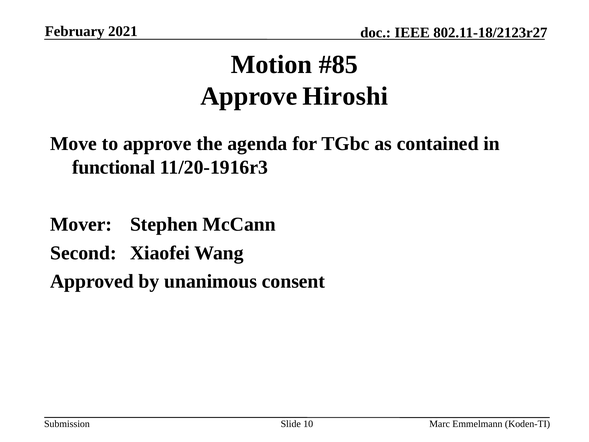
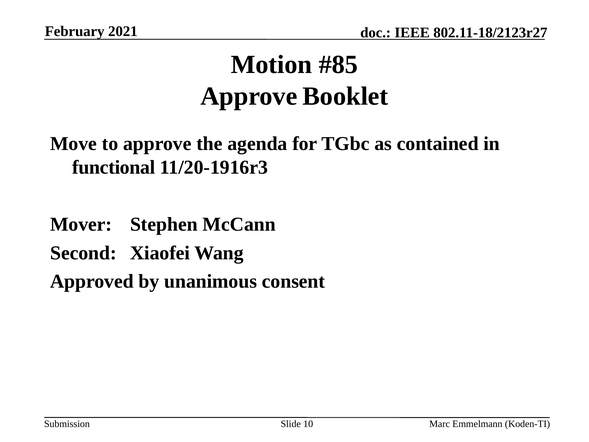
Hiroshi: Hiroshi -> Booklet
